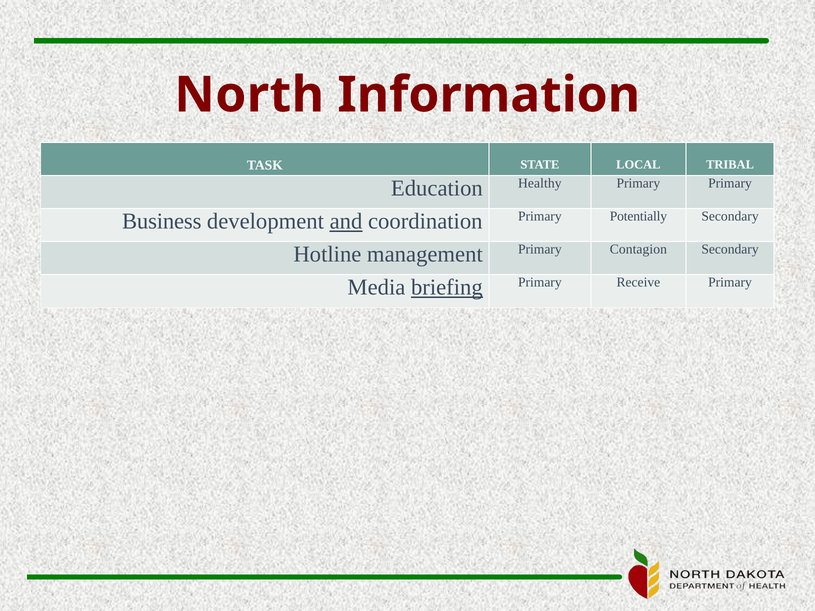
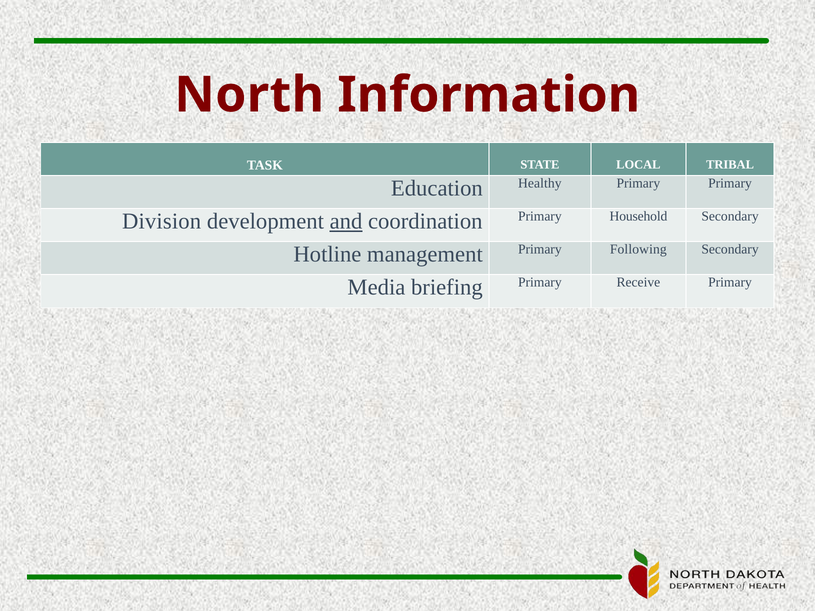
Business: Business -> Division
Potentially: Potentially -> Household
Contagion: Contagion -> Following
briefing underline: present -> none
